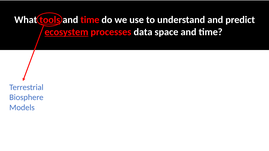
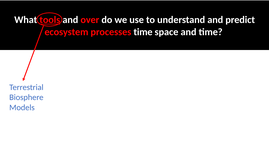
time at (90, 20): time -> over
ecosystem underline: present -> none
processes data: data -> time
